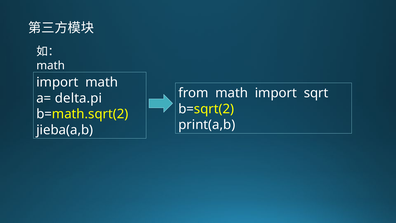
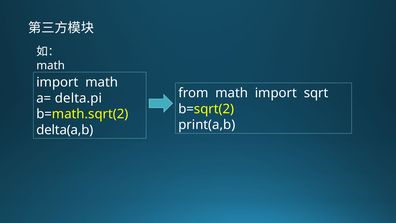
jieba(a,b: jieba(a,b -> delta(a,b
